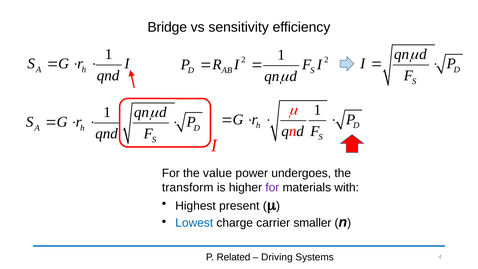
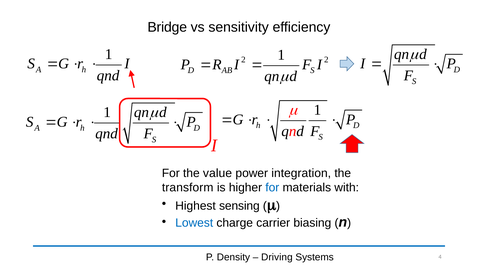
undergoes: undergoes -> integration
for at (272, 187) colour: purple -> blue
present: present -> sensing
smaller: smaller -> biasing
Related: Related -> Density
